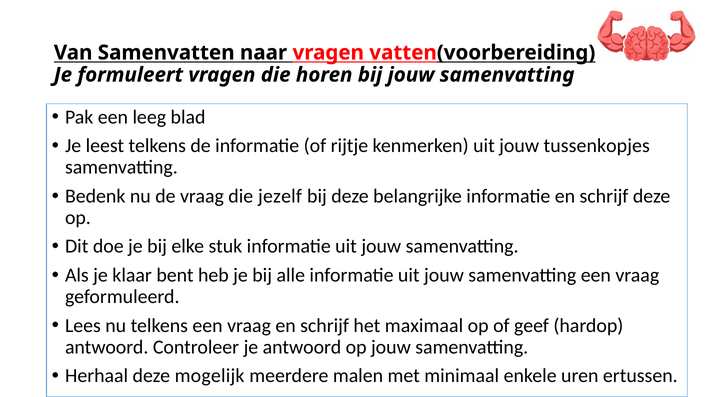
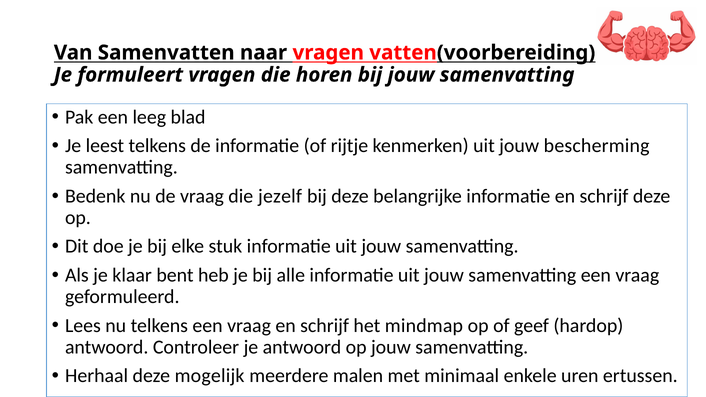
tussenkopjes: tussenkopjes -> bescherming
maximaal: maximaal -> mindmap
